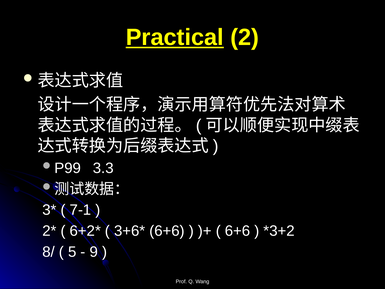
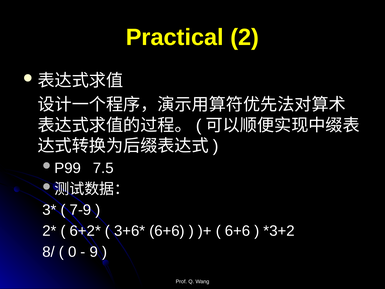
Practical underline: present -> none
3.3: 3.3 -> 7.5
7-1: 7-1 -> 7-9
5: 5 -> 0
